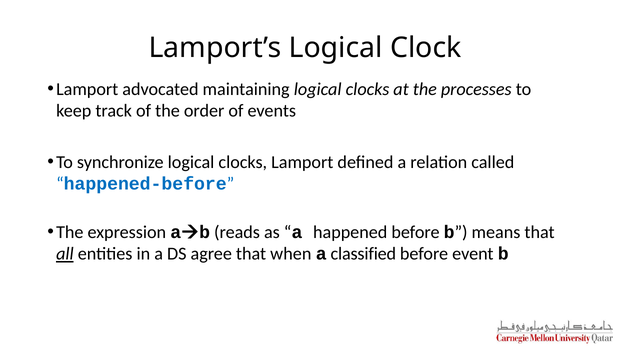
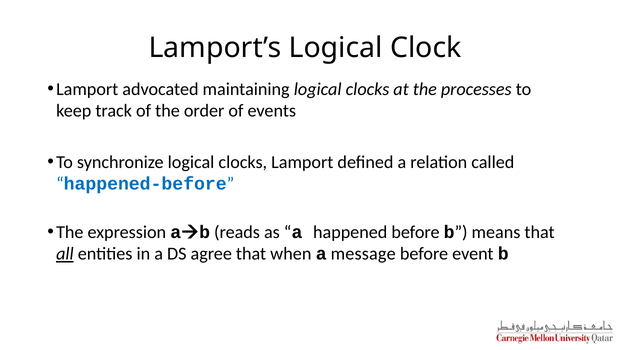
classified: classified -> message
